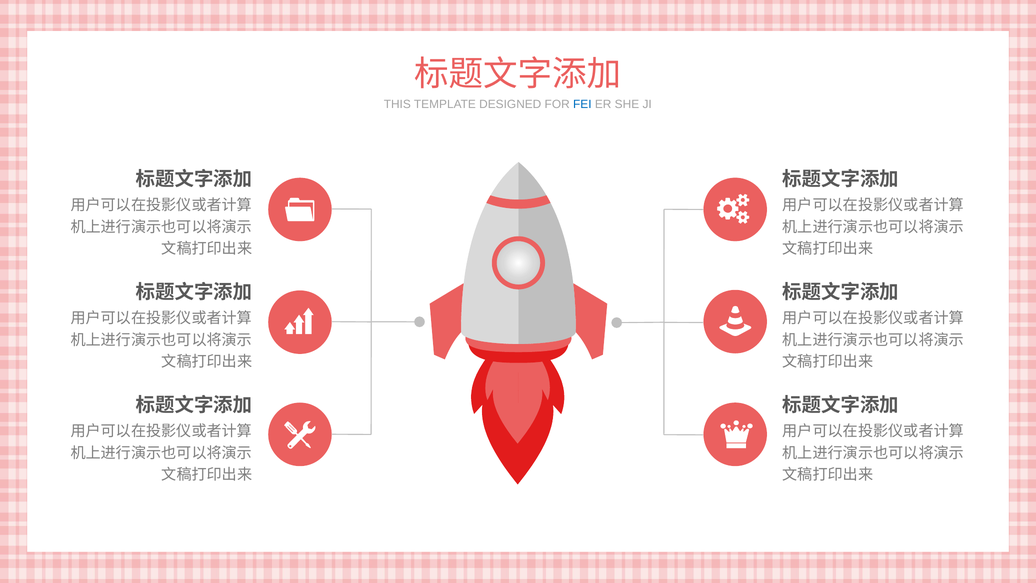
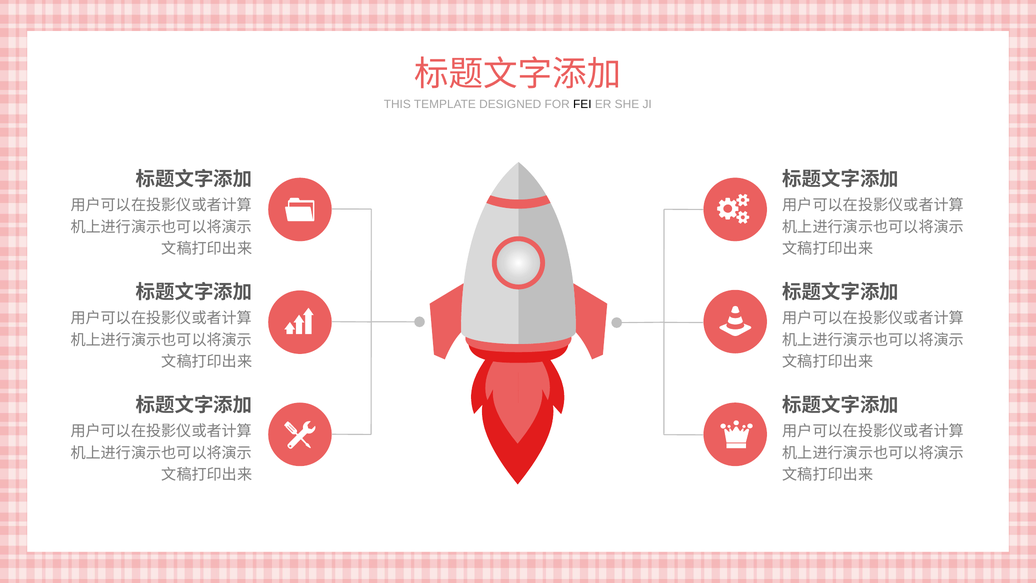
FEI colour: blue -> black
